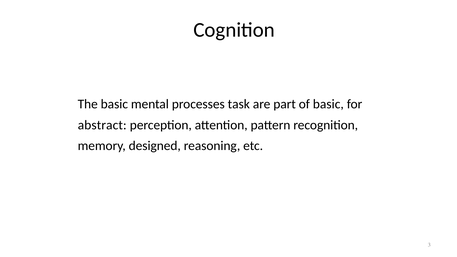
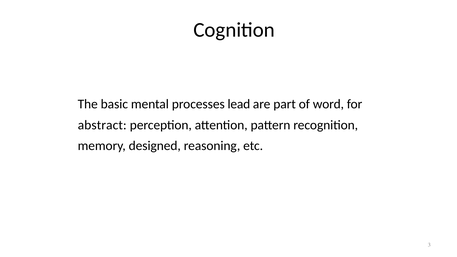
task: task -> lead
of basic: basic -> word
